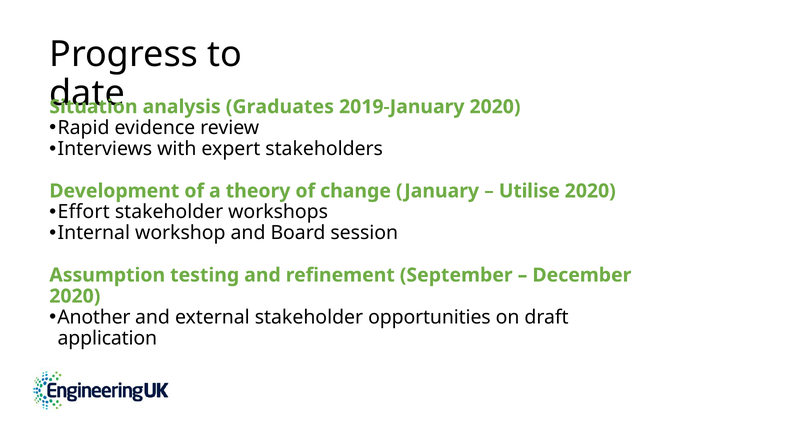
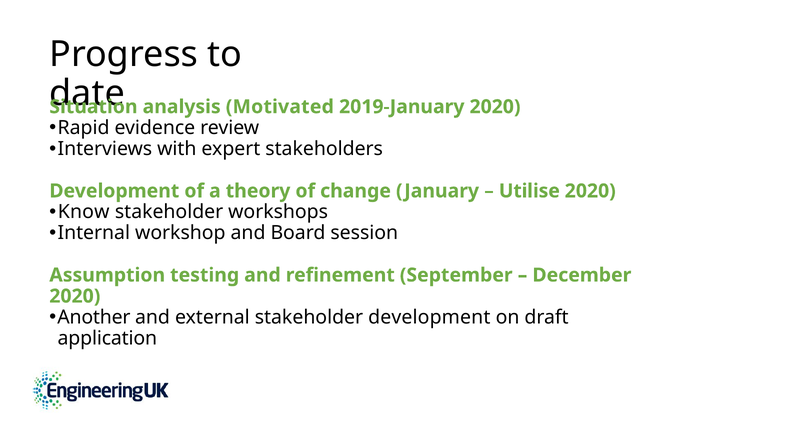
Graduates: Graduates -> Motivated
Effort: Effort -> Know
stakeholder opportunities: opportunities -> development
